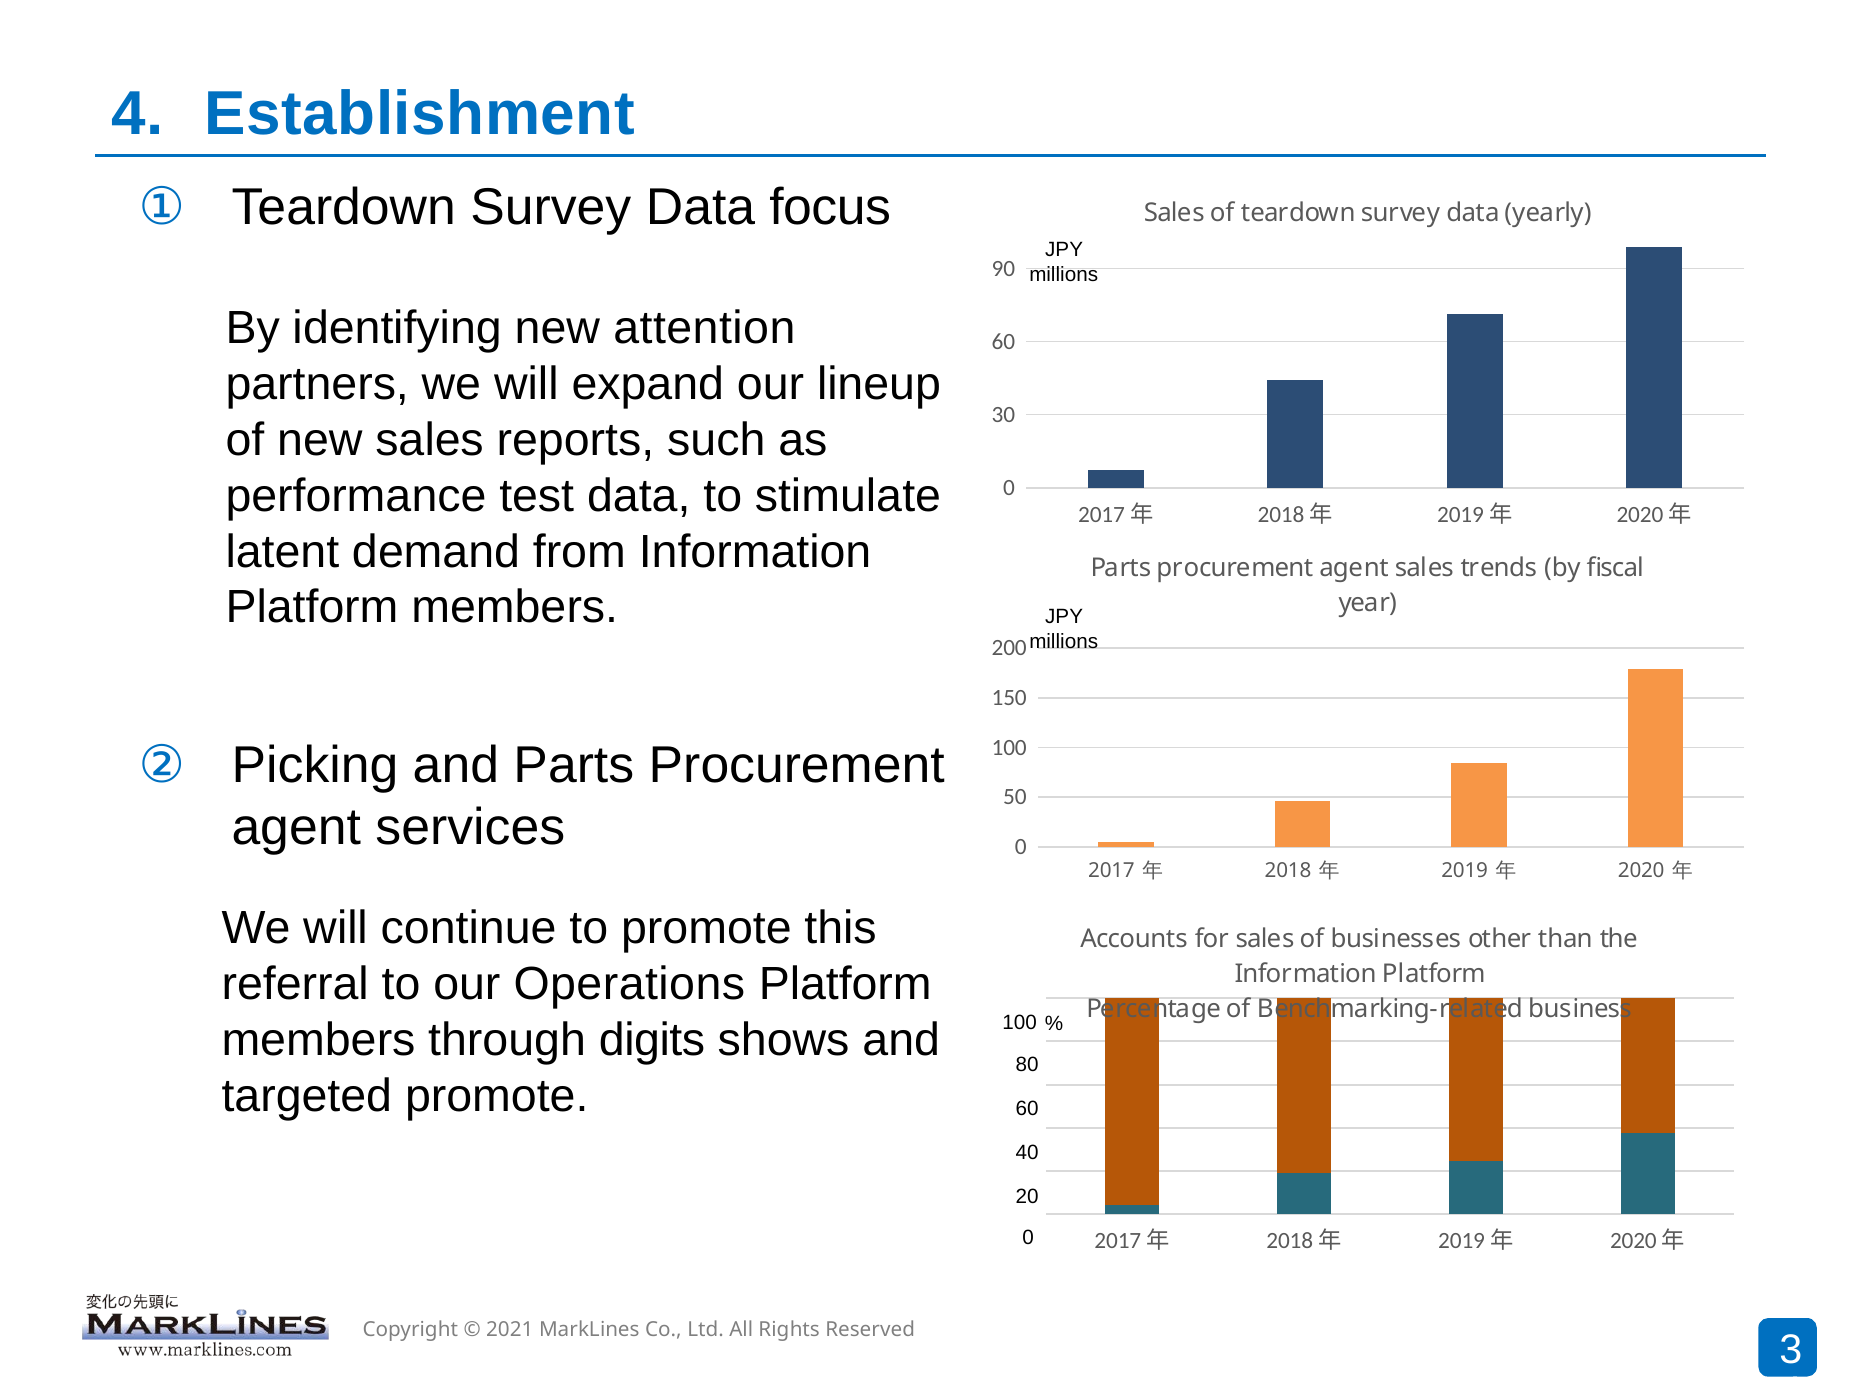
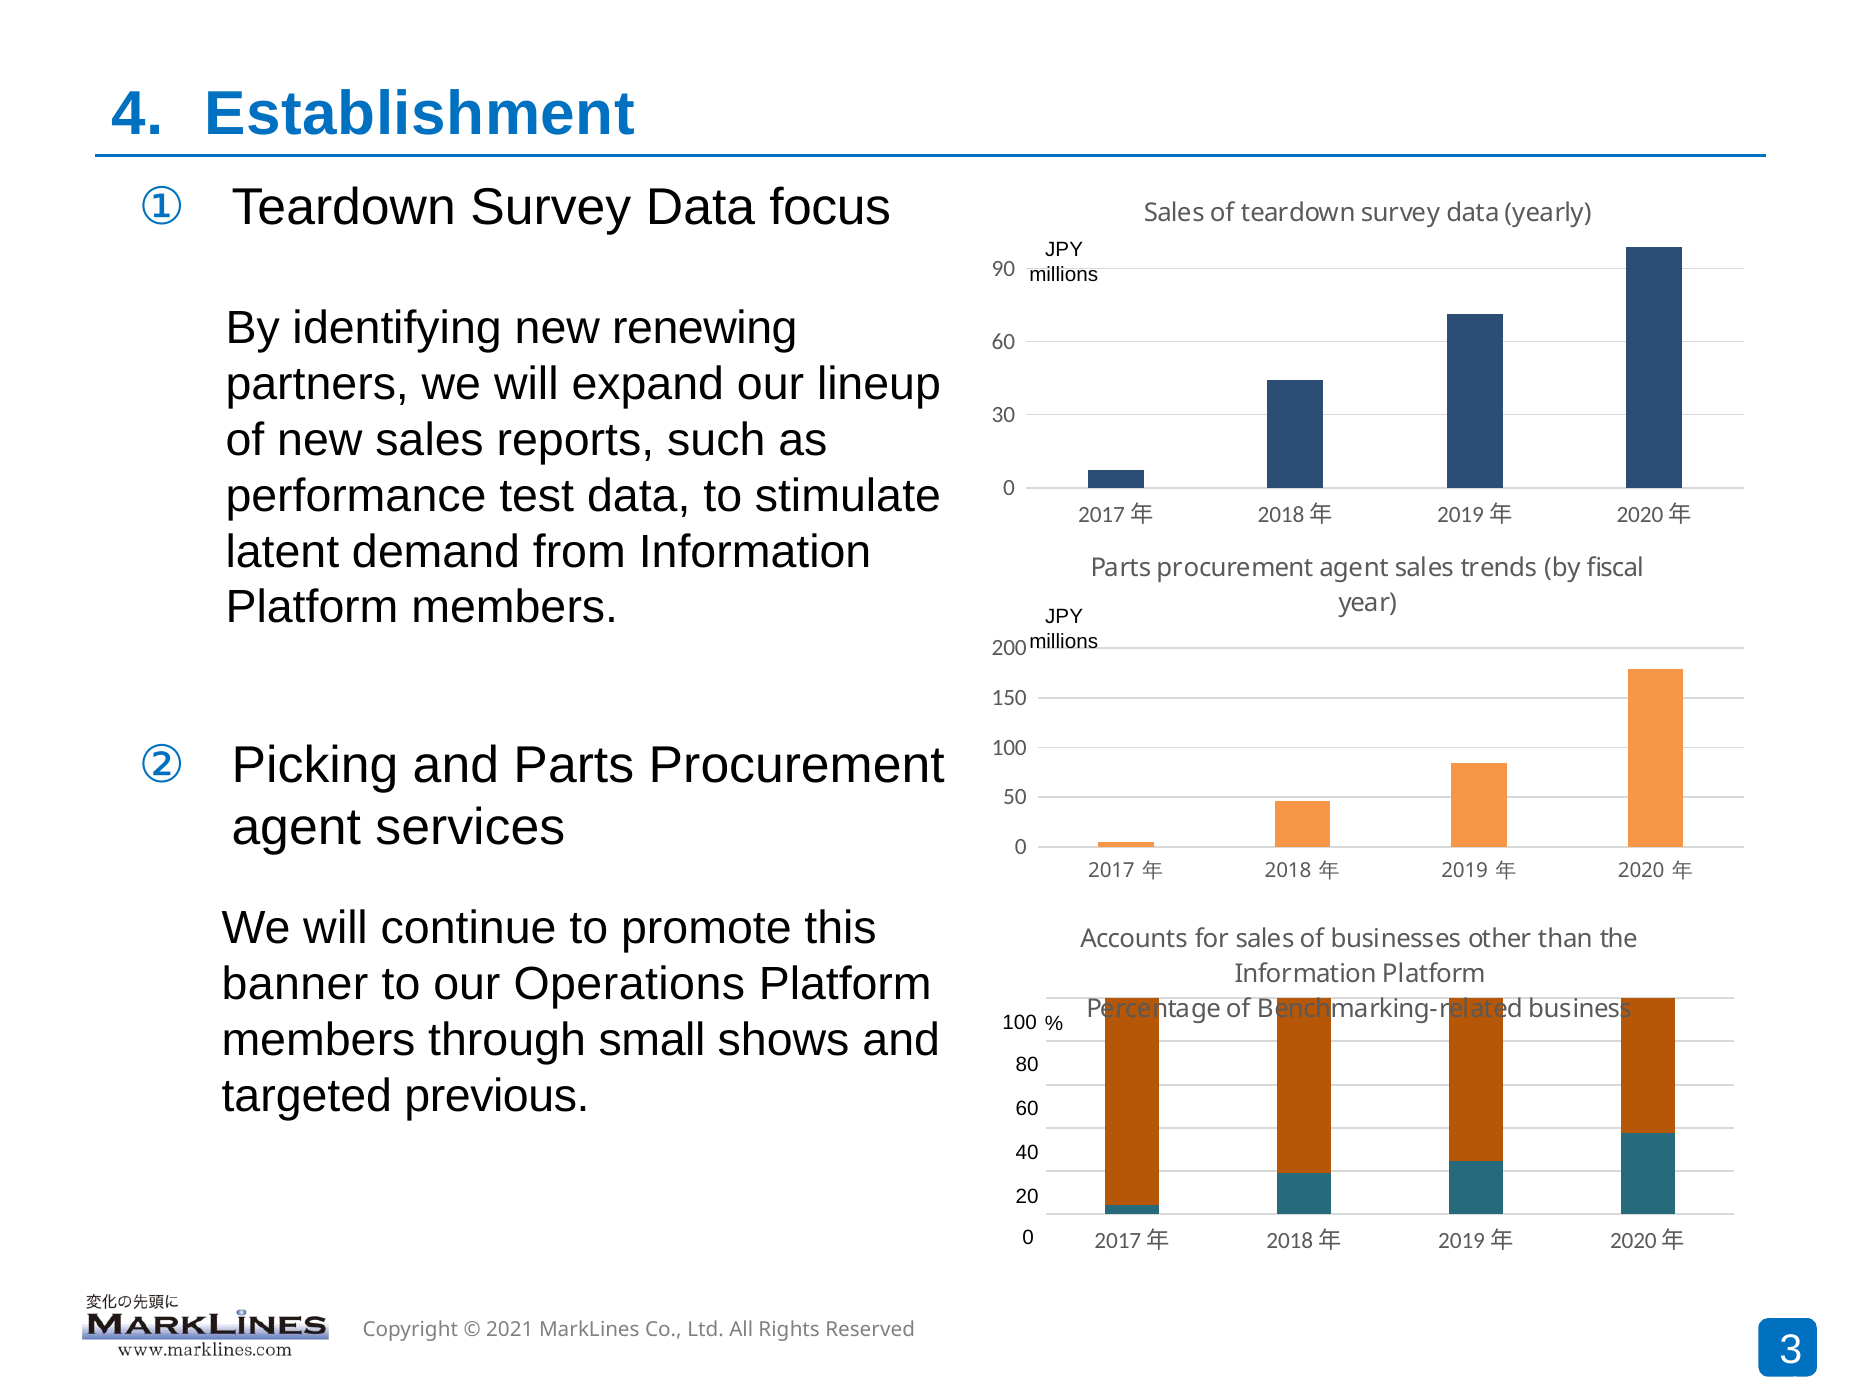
attention: attention -> renewing
referral: referral -> banner
digits: digits -> small
targeted promote: promote -> previous
